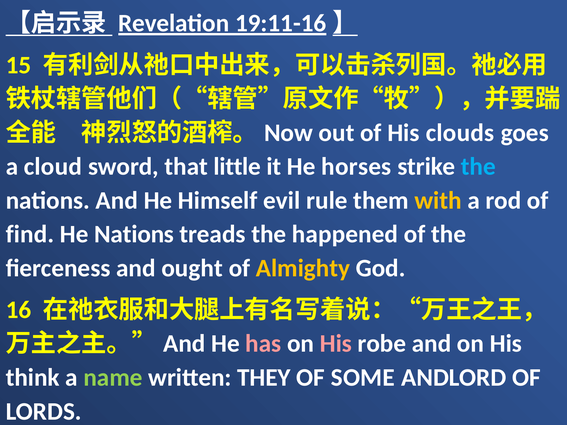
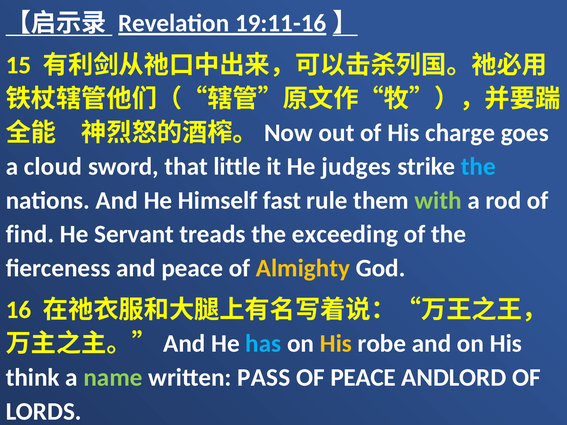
clouds: clouds -> charge
horses: horses -> judges
evil: evil -> fast
with colour: yellow -> light green
He Nations: Nations -> Servant
happened: happened -> exceeding
and ought: ought -> peace
has colour: pink -> light blue
His at (336, 344) colour: pink -> yellow
THEY: THEY -> PASS
OF SOME: SOME -> PEACE
